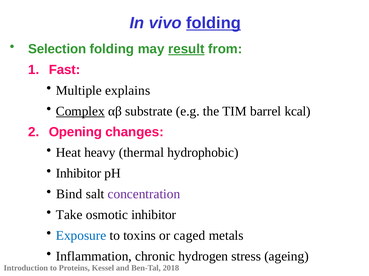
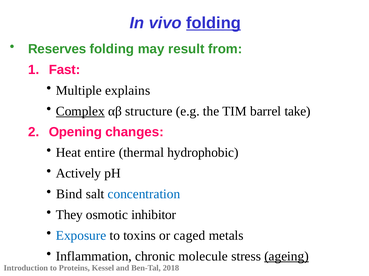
Selection: Selection -> Reserves
result underline: present -> none
substrate: substrate -> structure
kcal: kcal -> take
heavy: heavy -> entire
Inhibitor at (79, 174): Inhibitor -> Actively
concentration colour: purple -> blue
Take: Take -> They
hydrogen: hydrogen -> molecule
ageing underline: none -> present
